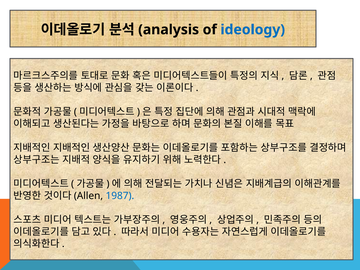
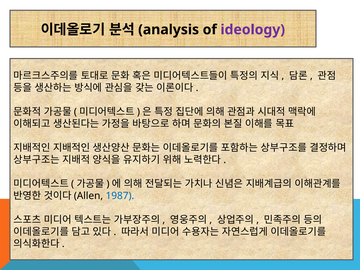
ideology colour: blue -> purple
